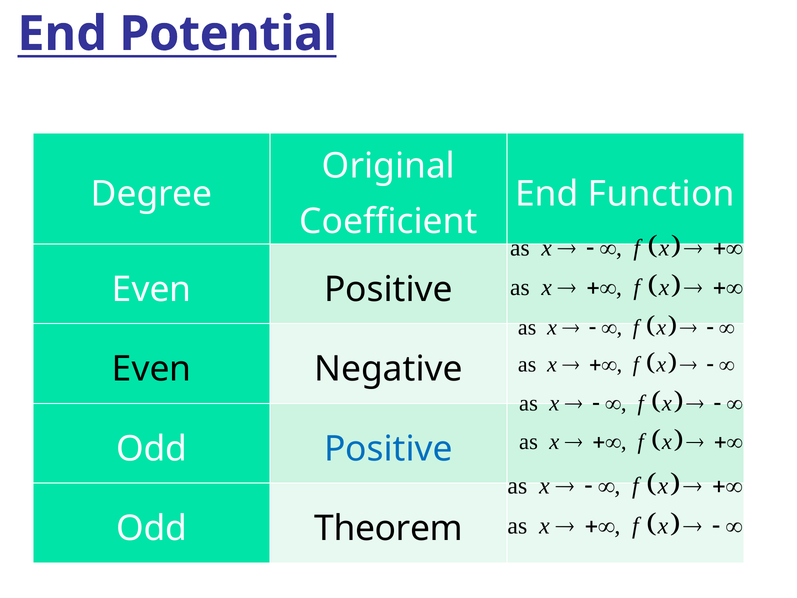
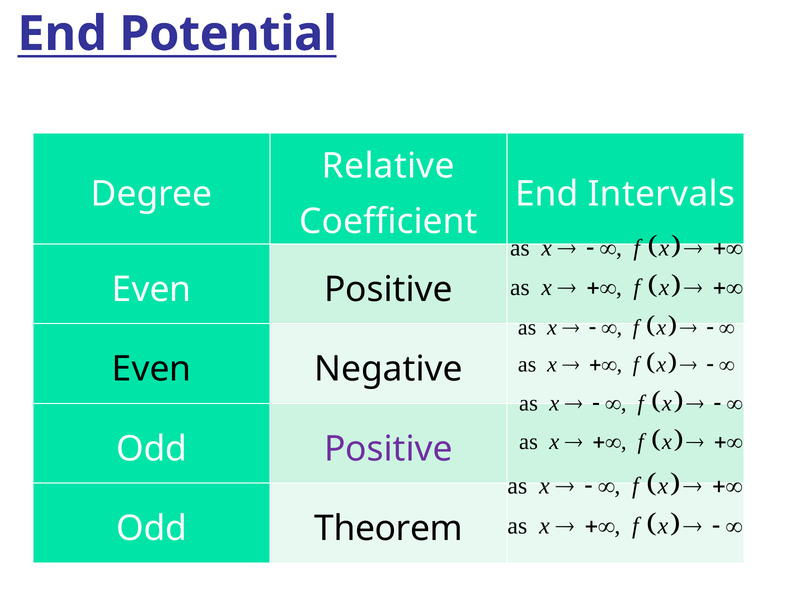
Original: Original -> Relative
Function: Function -> Intervals
Positive at (388, 449) colour: blue -> purple
